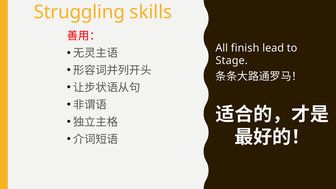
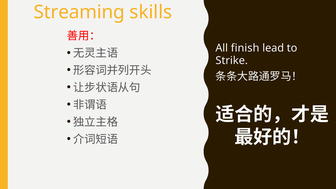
Struggling: Struggling -> Streaming
Stage: Stage -> Strike
